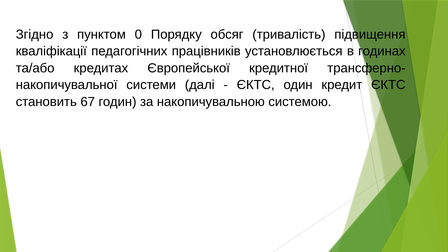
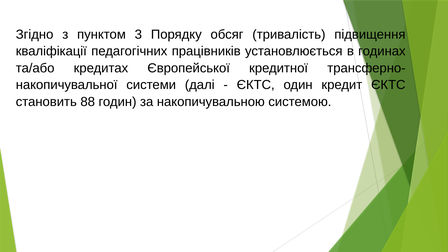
0: 0 -> 3
67: 67 -> 88
